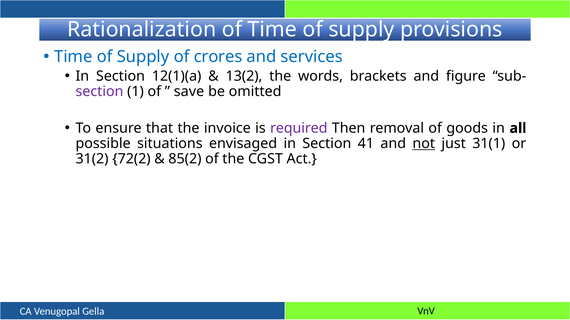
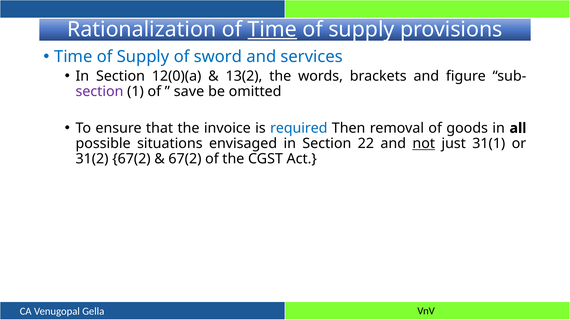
Time at (272, 30) underline: none -> present
crores: crores -> sword
12(1)(a: 12(1)(a -> 12(0)(a
required colour: purple -> blue
41: 41 -> 22
31(2 72(2: 72(2 -> 67(2
85(2 at (185, 159): 85(2 -> 67(2
